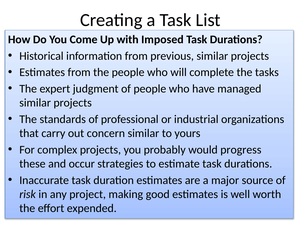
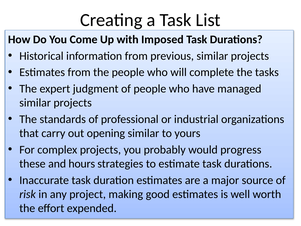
concern: concern -> opening
occur: occur -> hours
